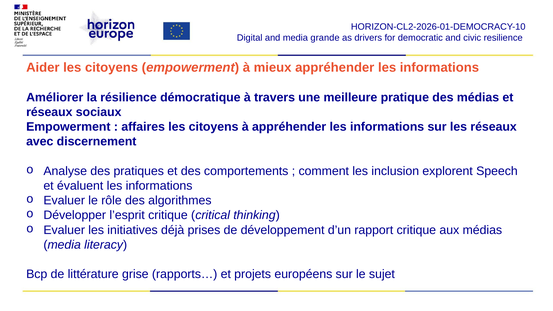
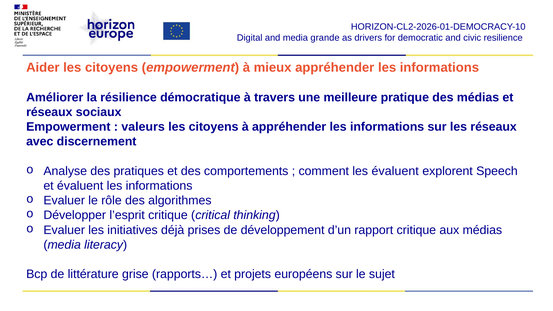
affaires: affaires -> valeurs
les inclusion: inclusion -> évaluent
